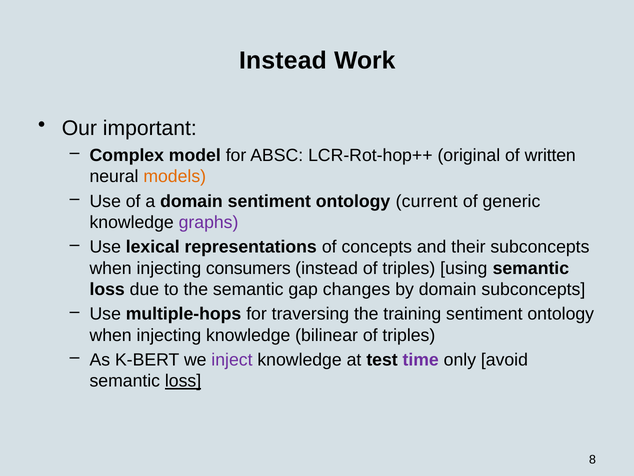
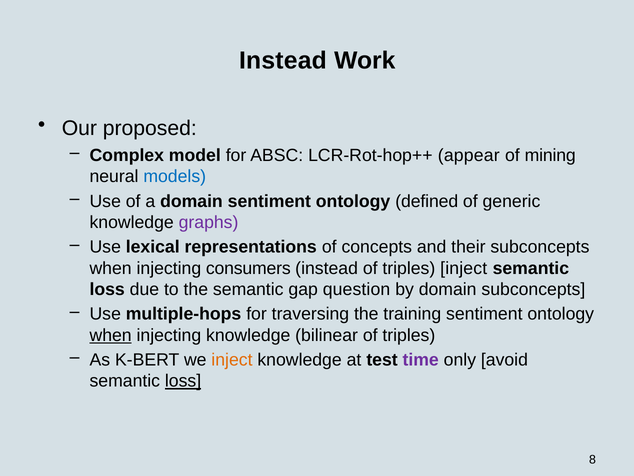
important: important -> proposed
original: original -> appear
written: written -> mining
models colour: orange -> blue
current: current -> defined
triples using: using -> inject
changes: changes -> question
when at (111, 335) underline: none -> present
inject at (232, 360) colour: purple -> orange
